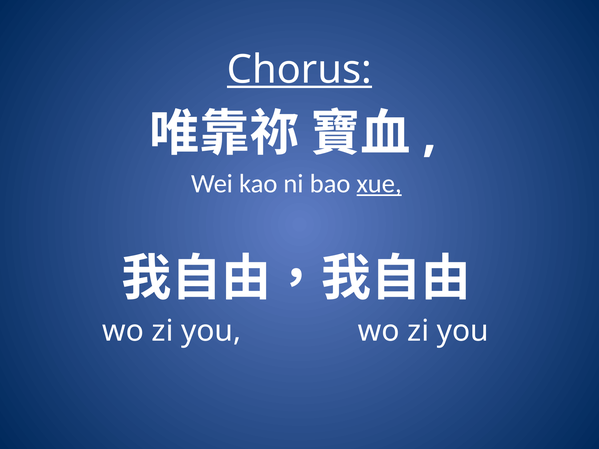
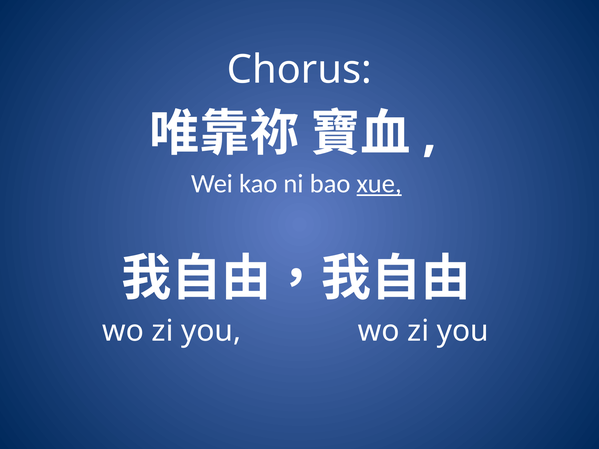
Chorus underline: present -> none
